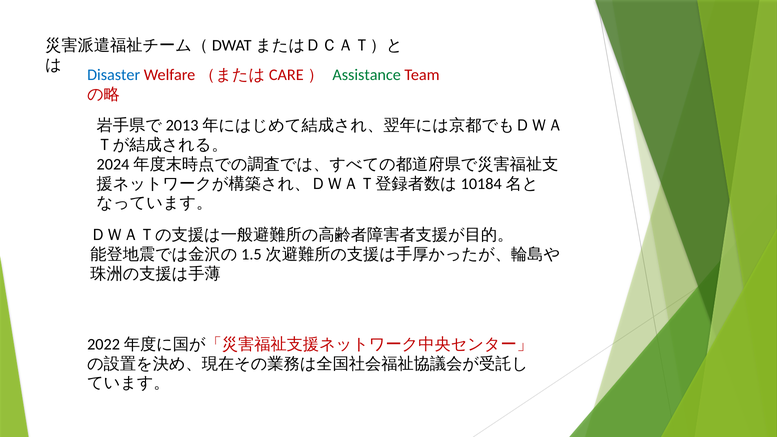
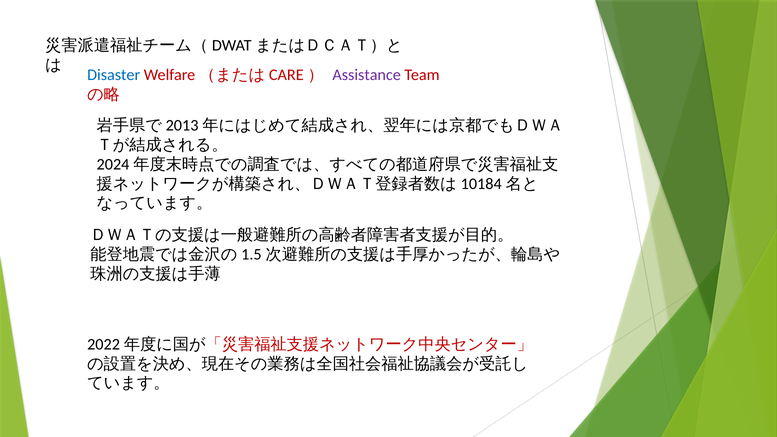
Assistance colour: green -> purple
